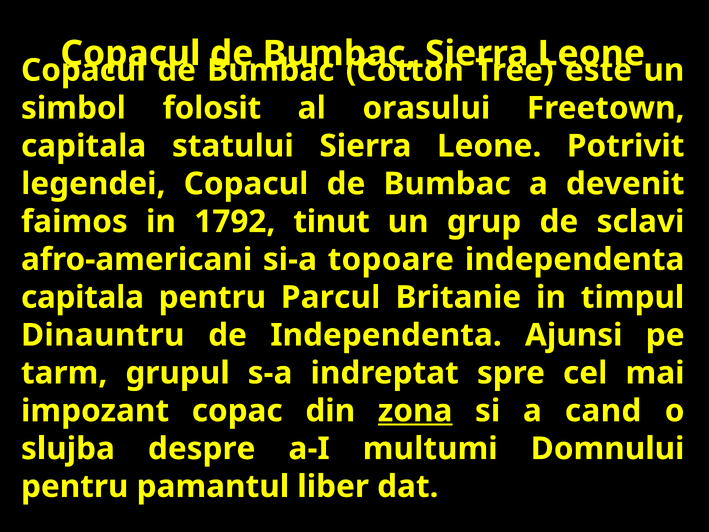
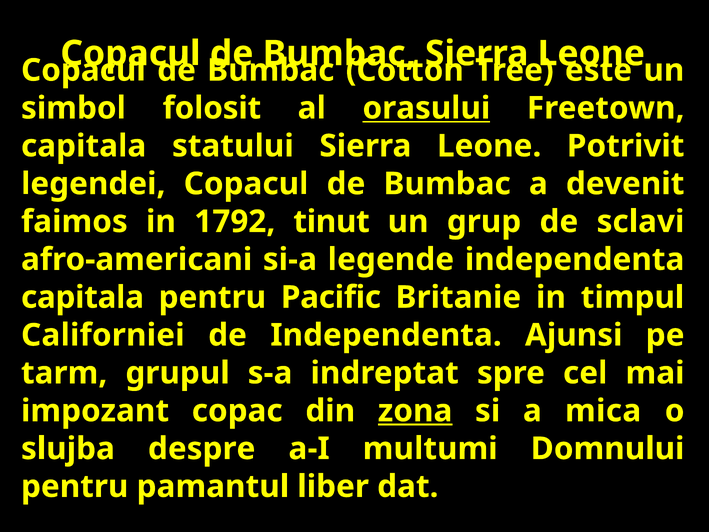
orasului underline: none -> present
topoare: topoare -> legende
Parcul: Parcul -> Pacific
Dinauntru: Dinauntru -> Californiei
cand: cand -> mica
